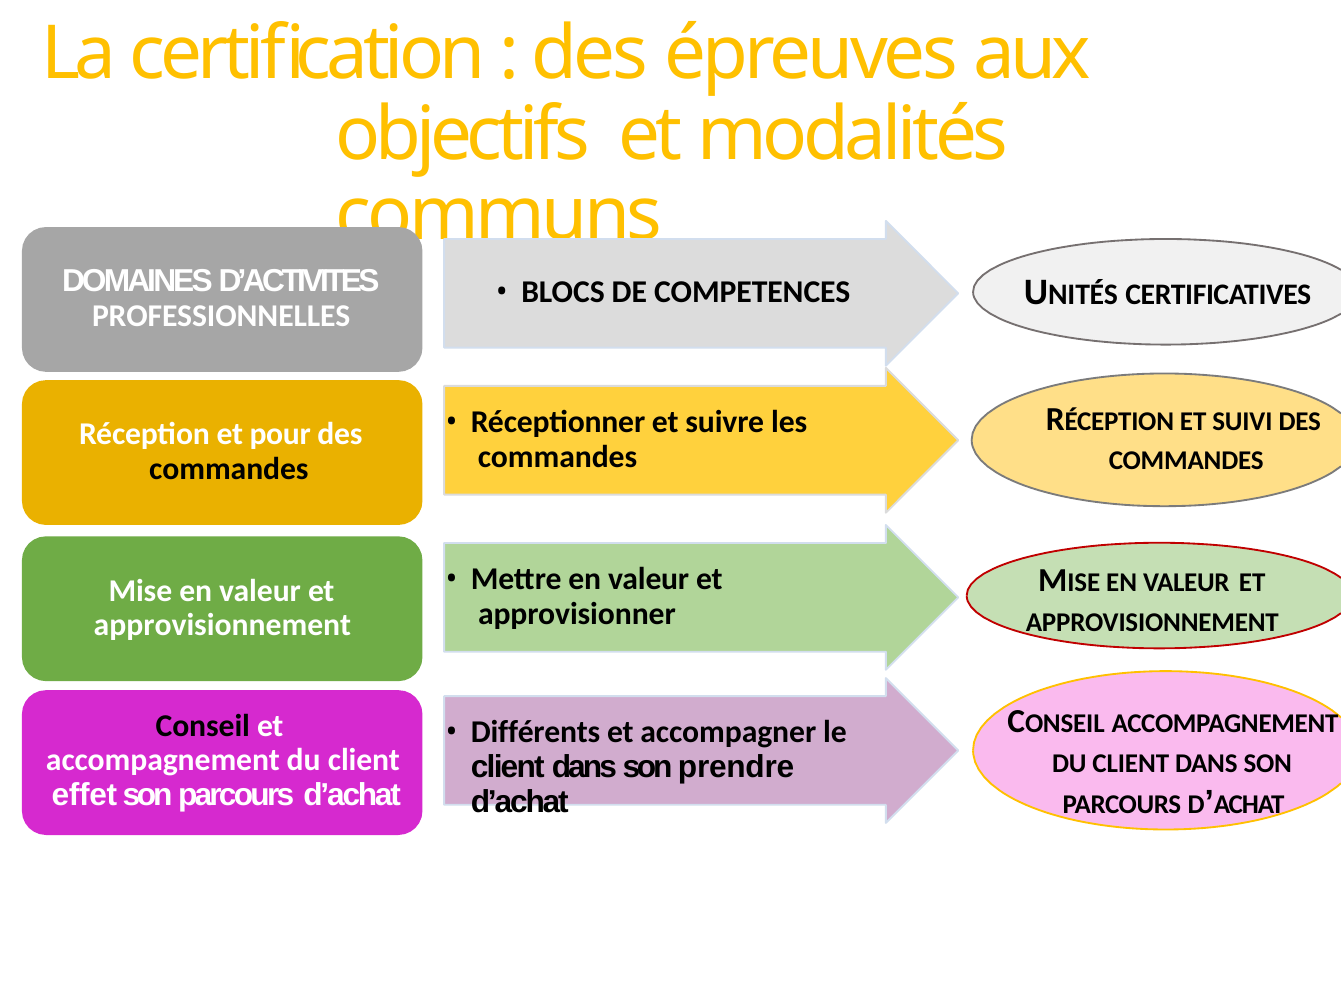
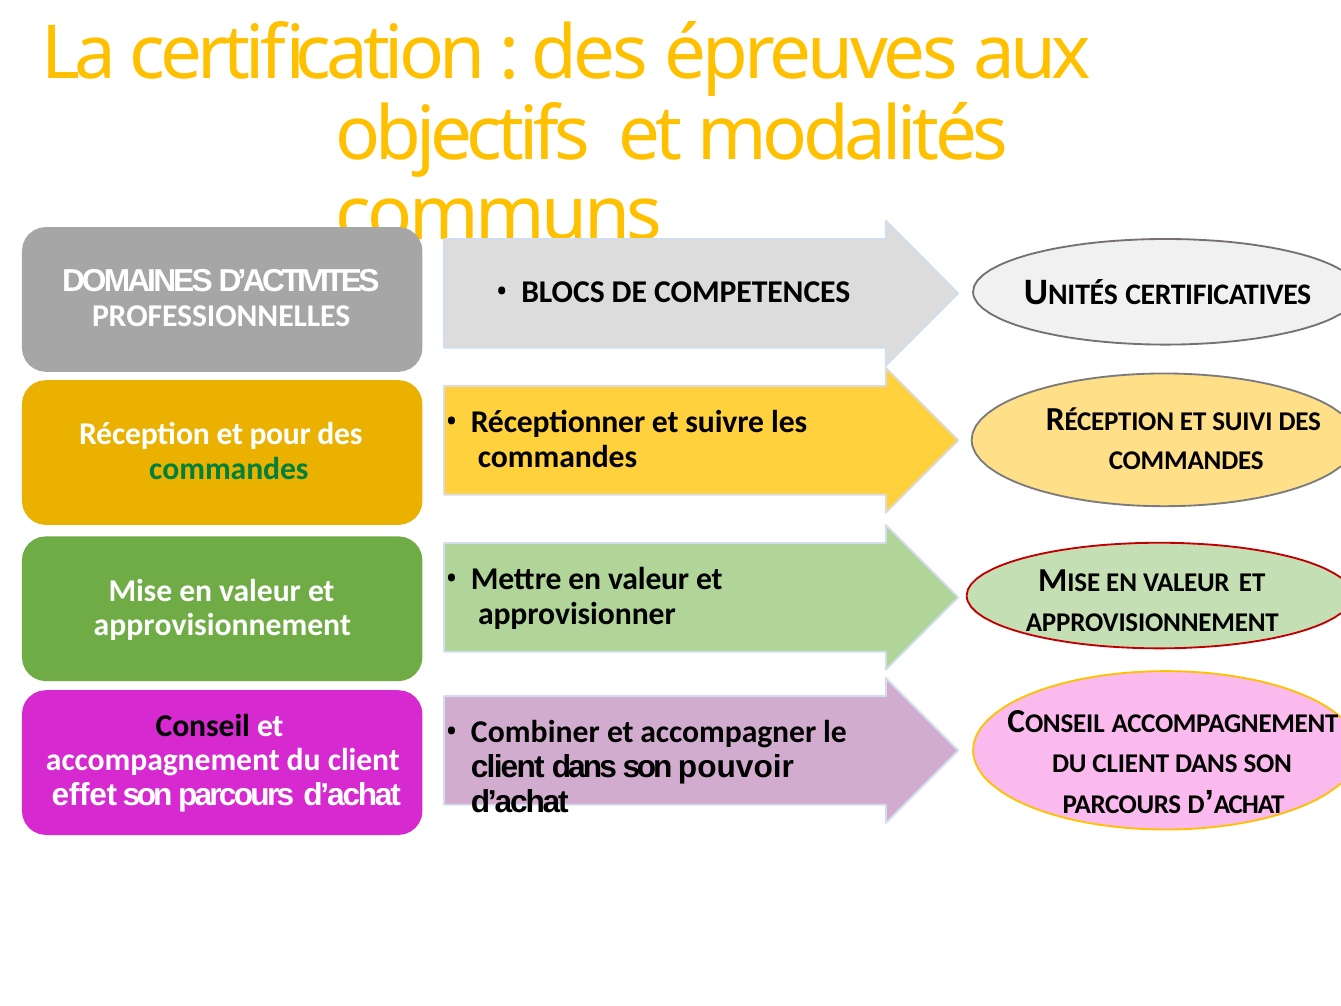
commandes at (229, 469) colour: black -> green
Différents: Différents -> Combiner
prendre: prendre -> pouvoir
